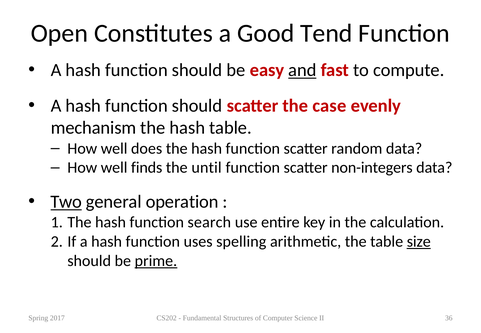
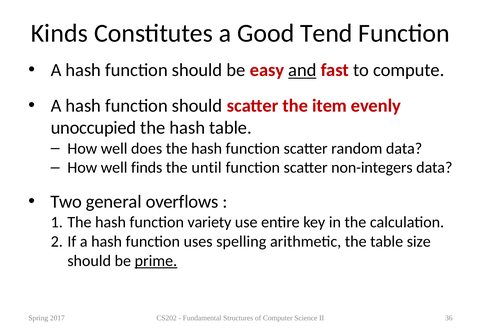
Open: Open -> Kinds
case: case -> item
mechanism: mechanism -> unoccupied
Two underline: present -> none
operation: operation -> overflows
search: search -> variety
size underline: present -> none
